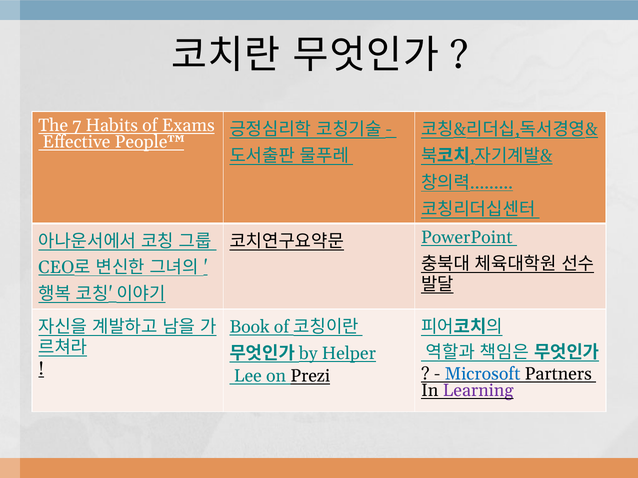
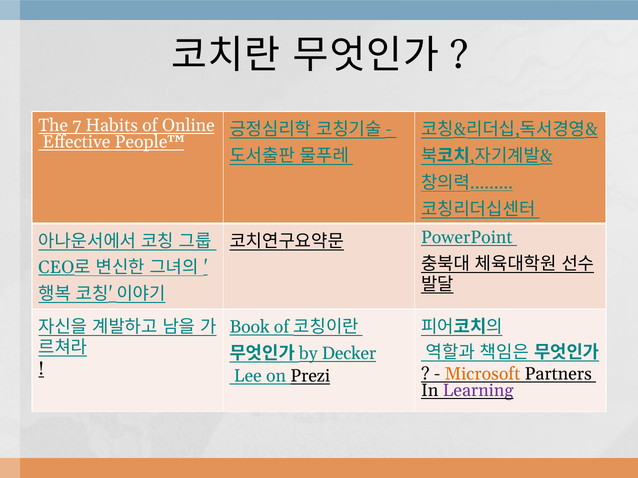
Exams: Exams -> Online
Helper: Helper -> Decker
Microsoft colour: blue -> orange
